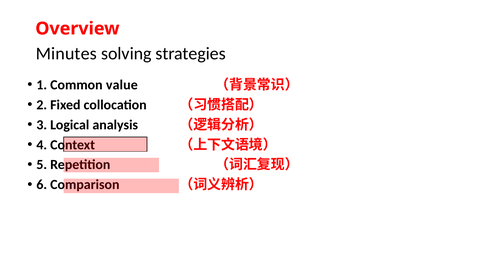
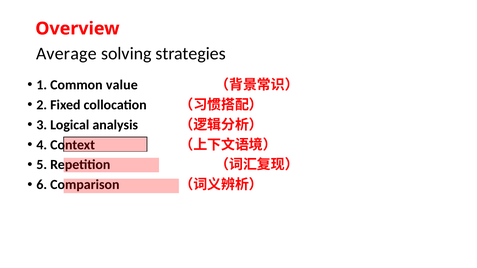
Minutes: Minutes -> Average
